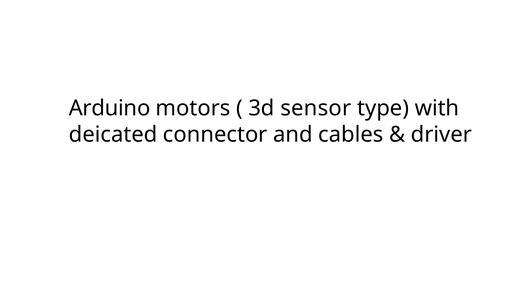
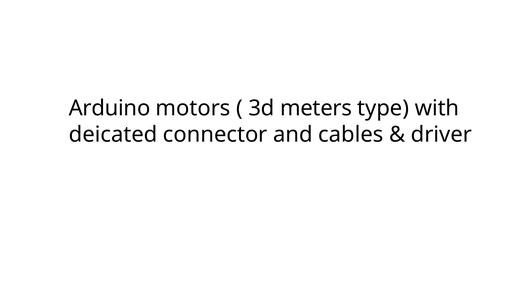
sensor: sensor -> meters
